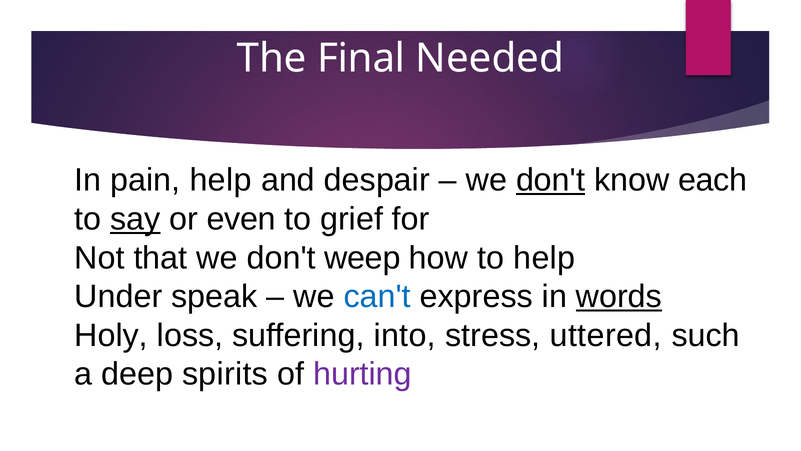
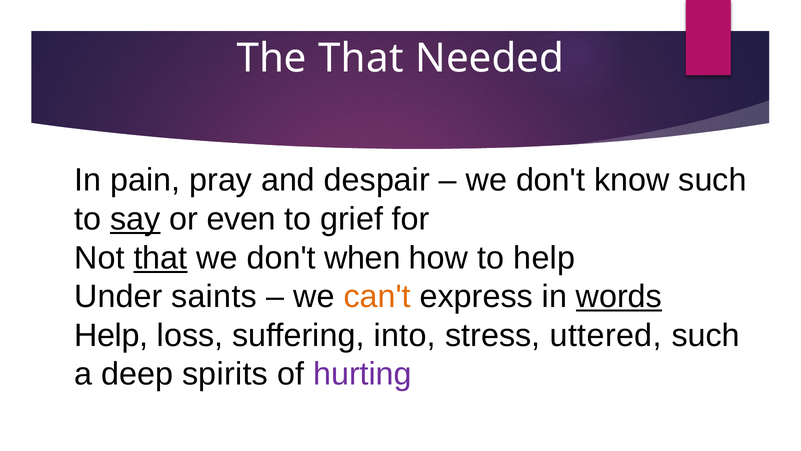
The Final: Final -> That
pain help: help -> pray
don't at (551, 180) underline: present -> none
know each: each -> such
that at (160, 258) underline: none -> present
weep: weep -> when
speak: speak -> saints
can't colour: blue -> orange
Holy at (111, 335): Holy -> Help
